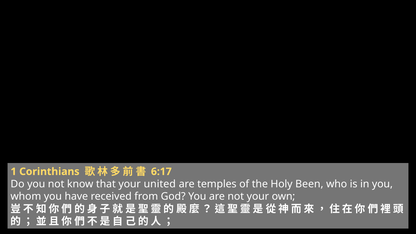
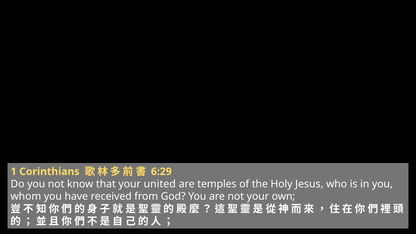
6:17: 6:17 -> 6:29
Been: Been -> Jesus
